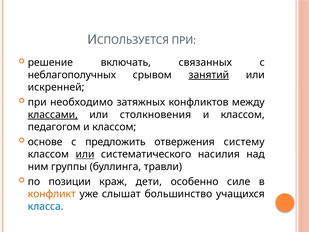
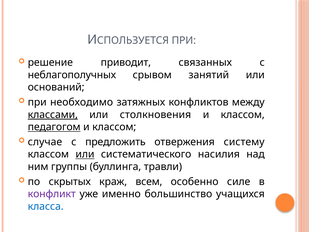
включать: включать -> приводит
занятий underline: present -> none
искренней: искренней -> оснований
педагогом underline: none -> present
основе: основе -> случае
позиции: позиции -> скрытых
дети: дети -> всем
конфликт colour: orange -> purple
слышат: слышат -> именно
